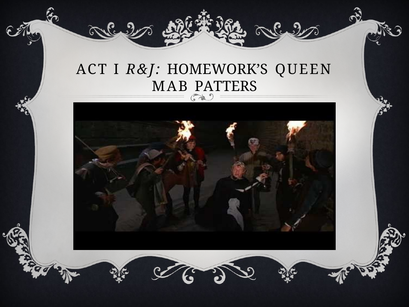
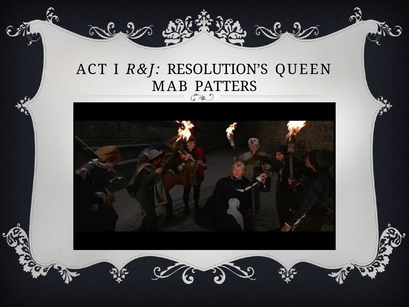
HOMEWORK’S: HOMEWORK’S -> RESOLUTION’S
